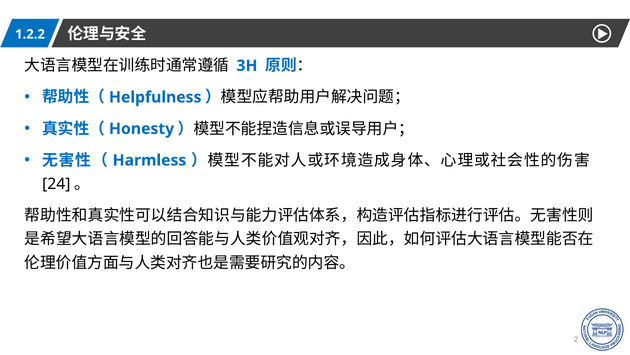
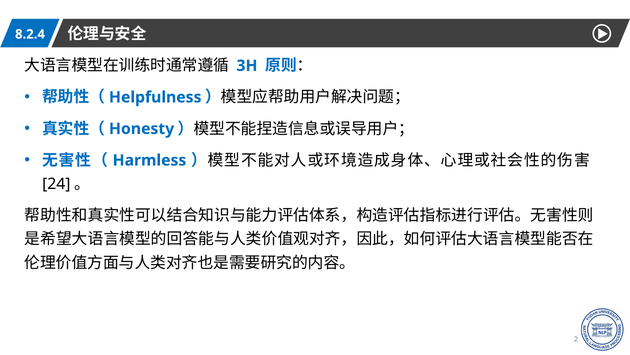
1.2.2: 1.2.2 -> 8.2.4
